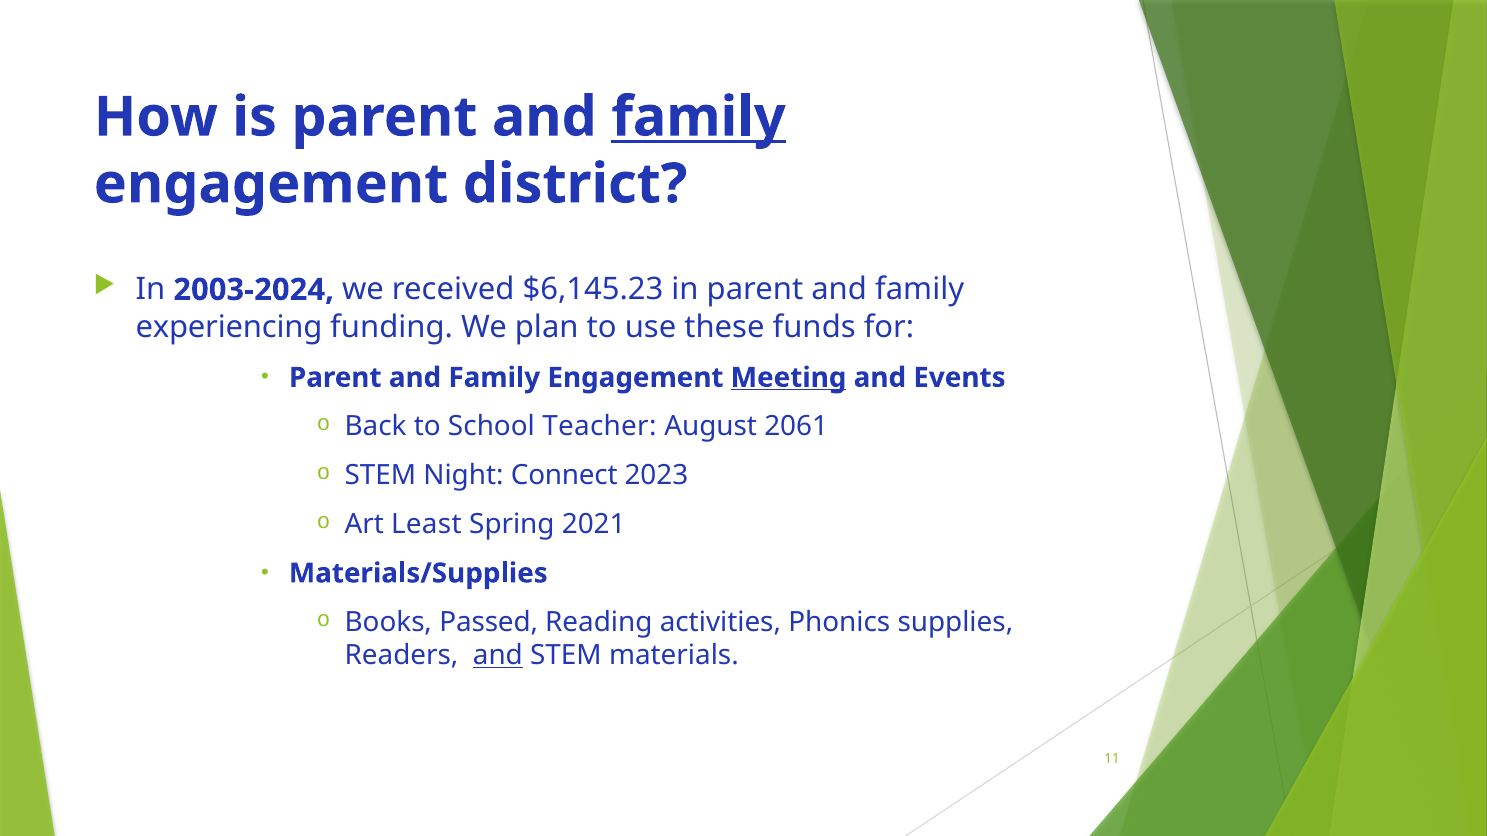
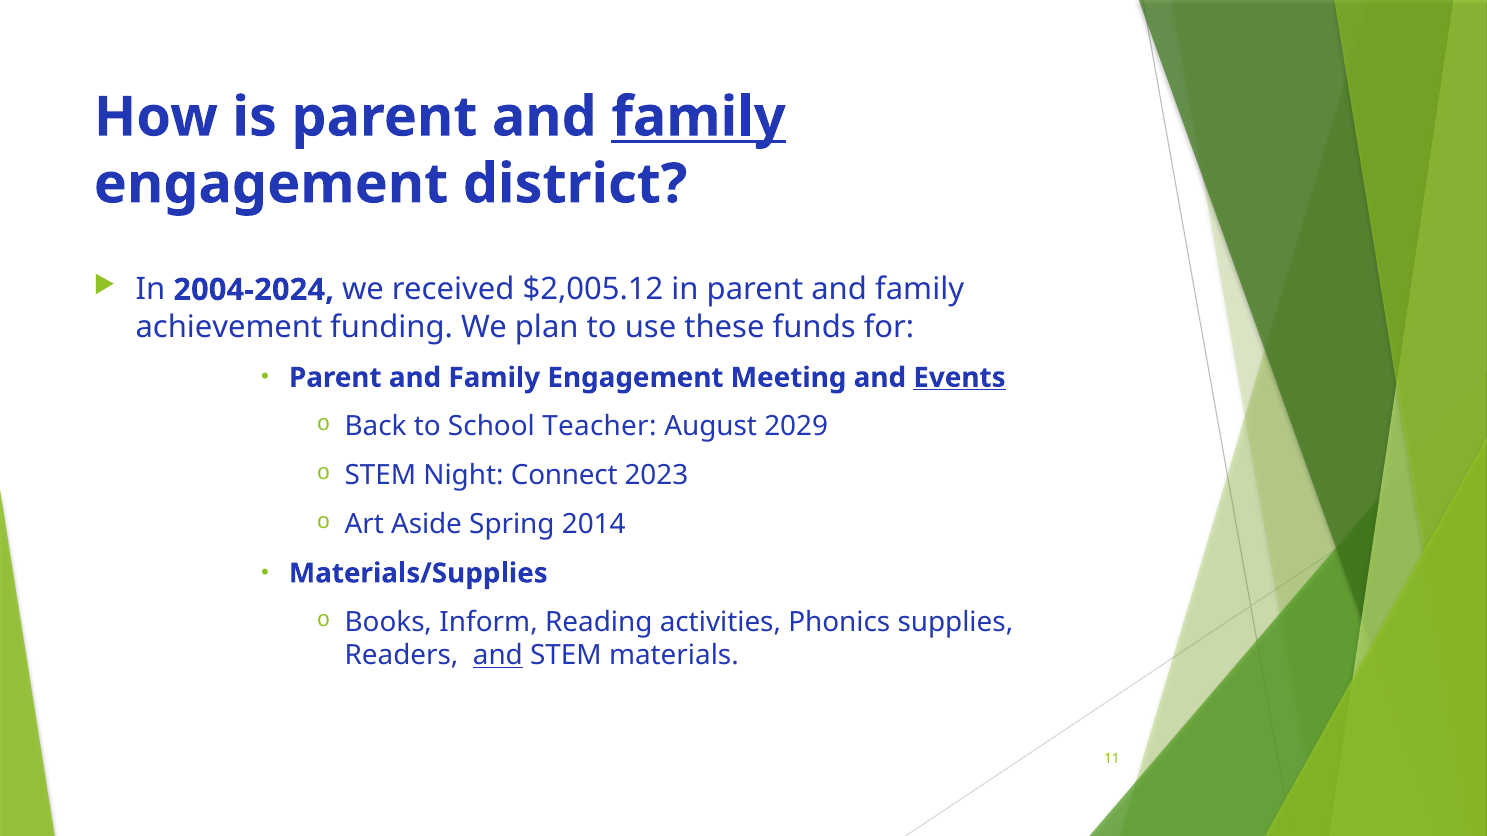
2003-2024: 2003-2024 -> 2004-2024
$6,145.23: $6,145.23 -> $2,005.12
experiencing: experiencing -> achievement
Meeting underline: present -> none
Events underline: none -> present
2061: 2061 -> 2029
Least: Least -> Aside
2021: 2021 -> 2014
Passed: Passed -> Inform
